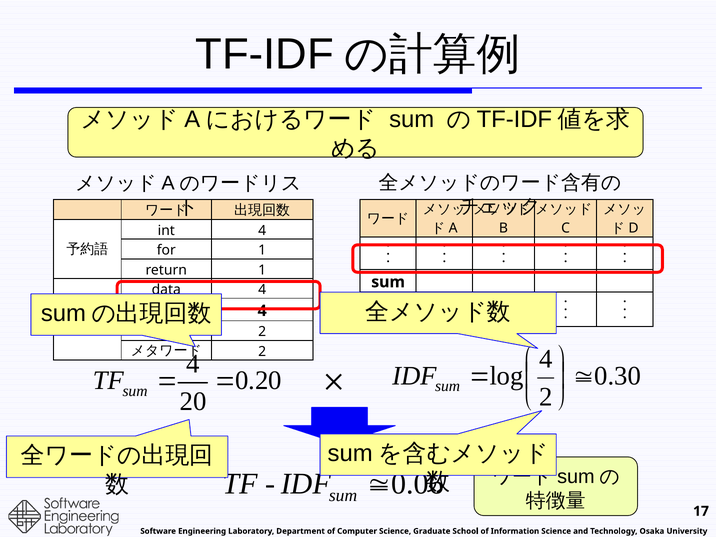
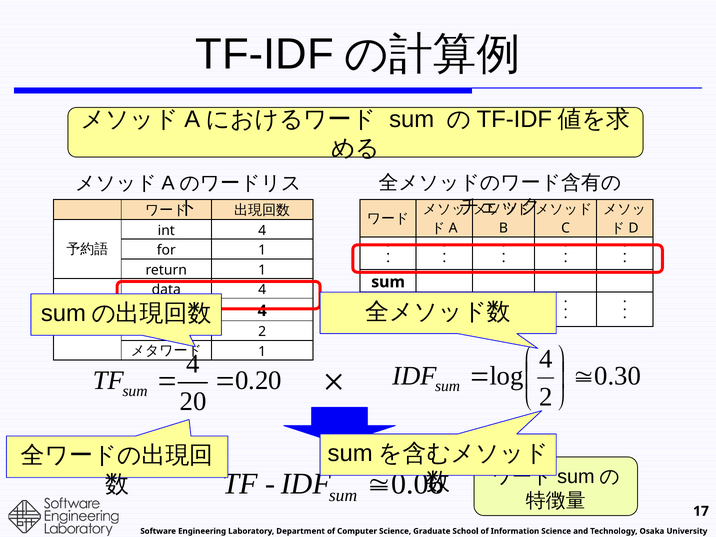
2 at (262, 351): 2 -> 1
